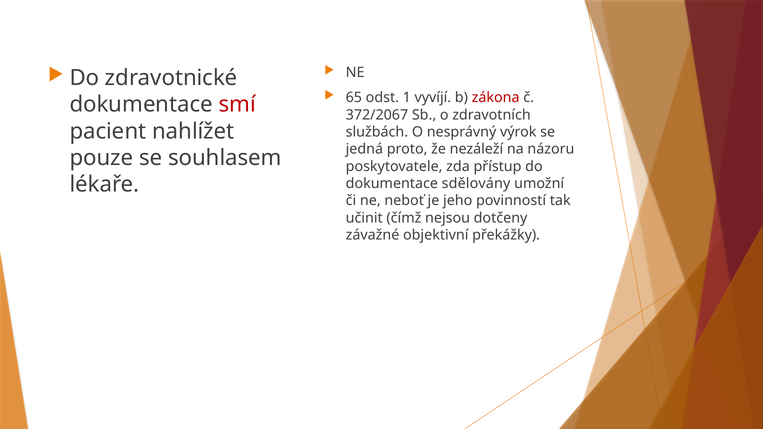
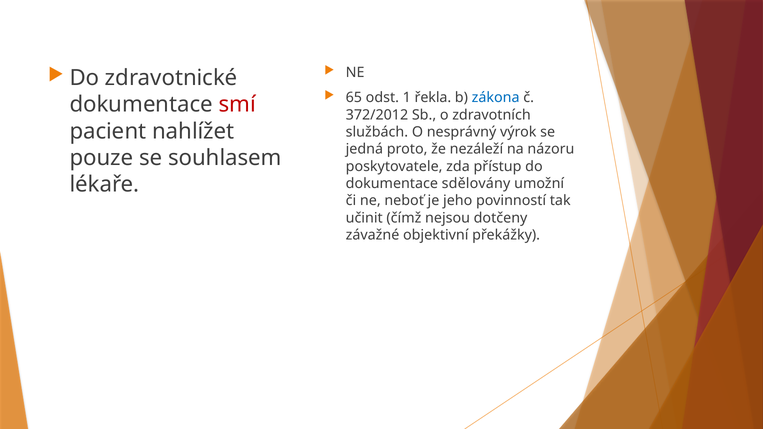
vyvíjí: vyvíjí -> řekla
zákona colour: red -> blue
372/2067: 372/2067 -> 372/2012
